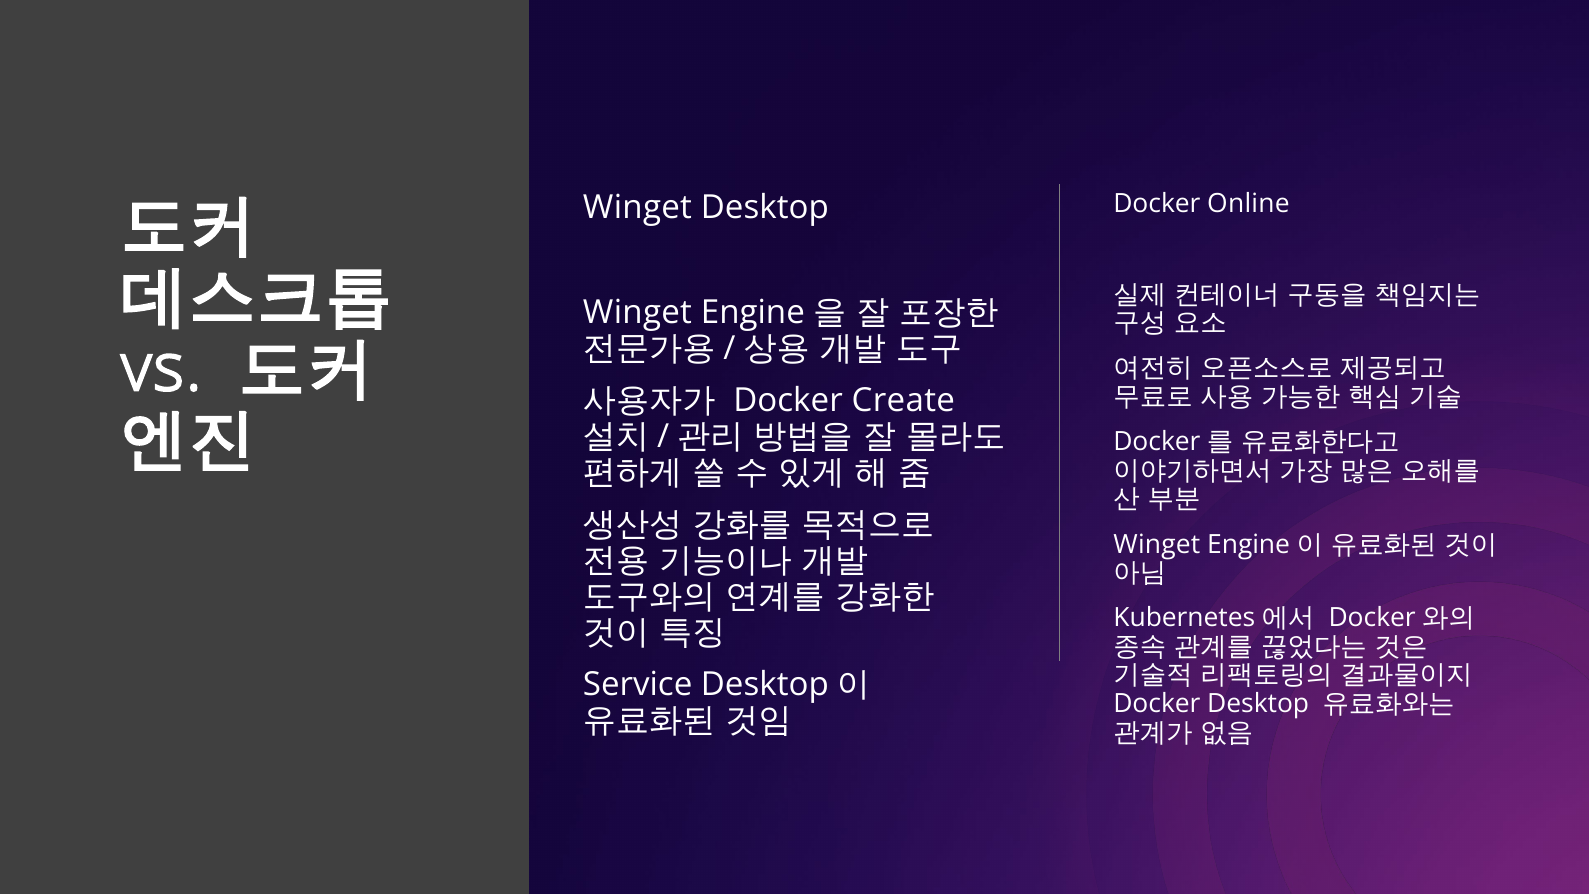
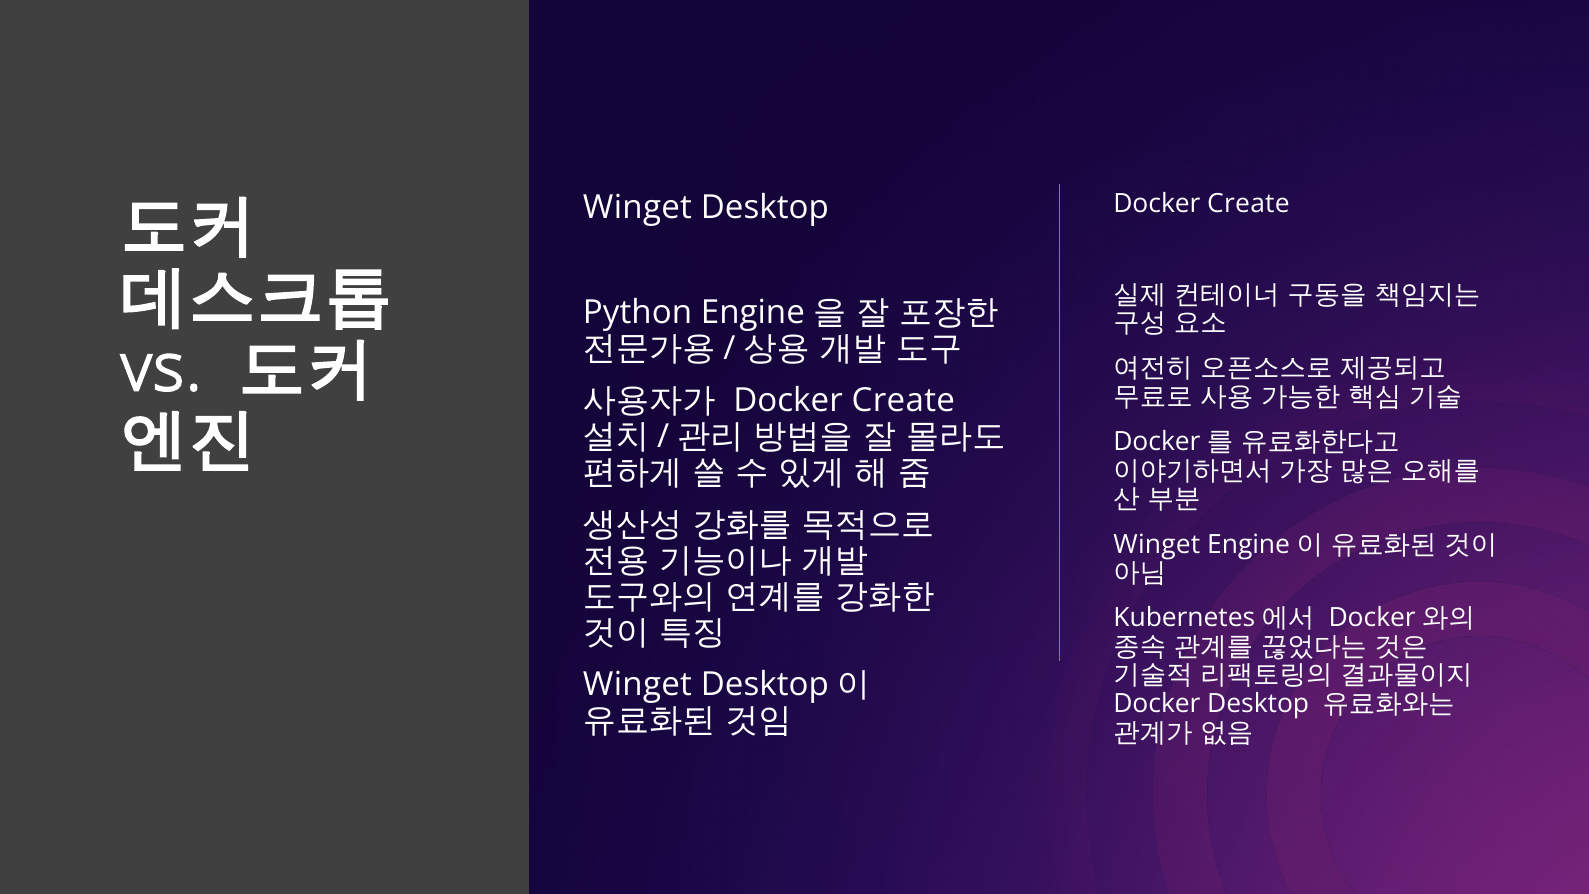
Online at (1248, 204): Online -> Create
Winget at (637, 313): Winget -> Python
Service at (638, 684): Service -> Winget
